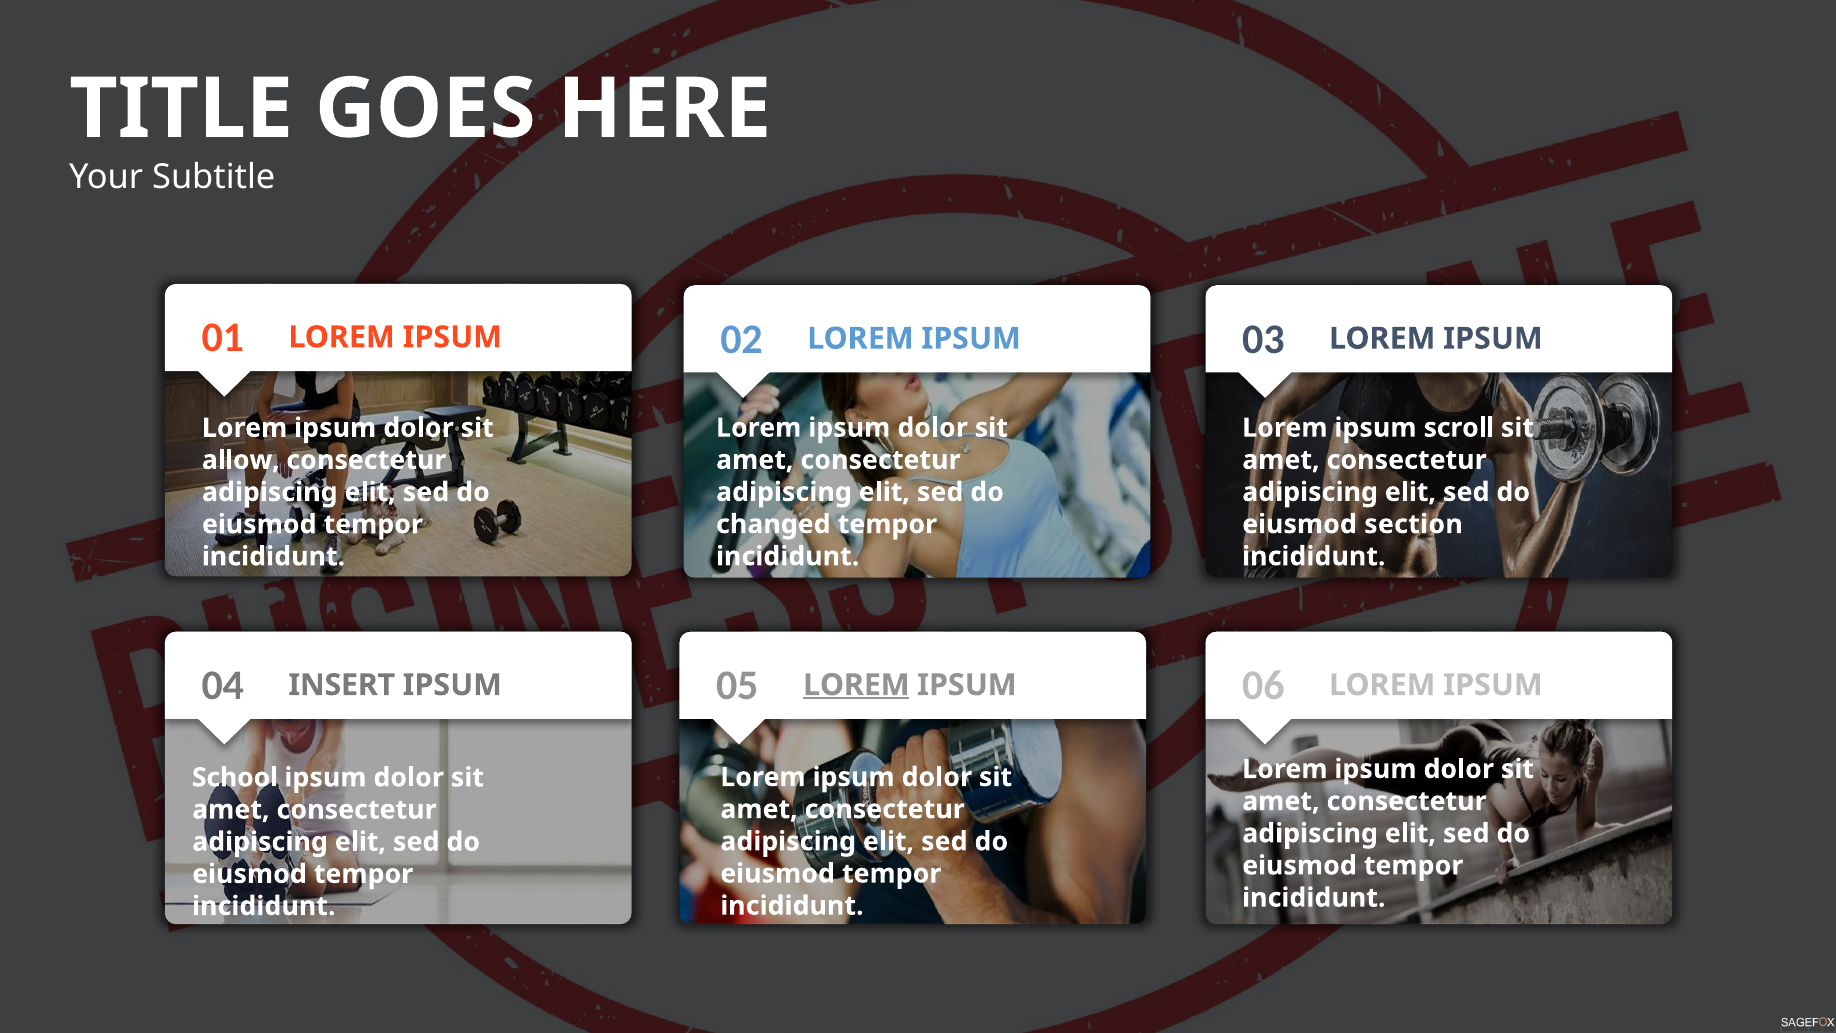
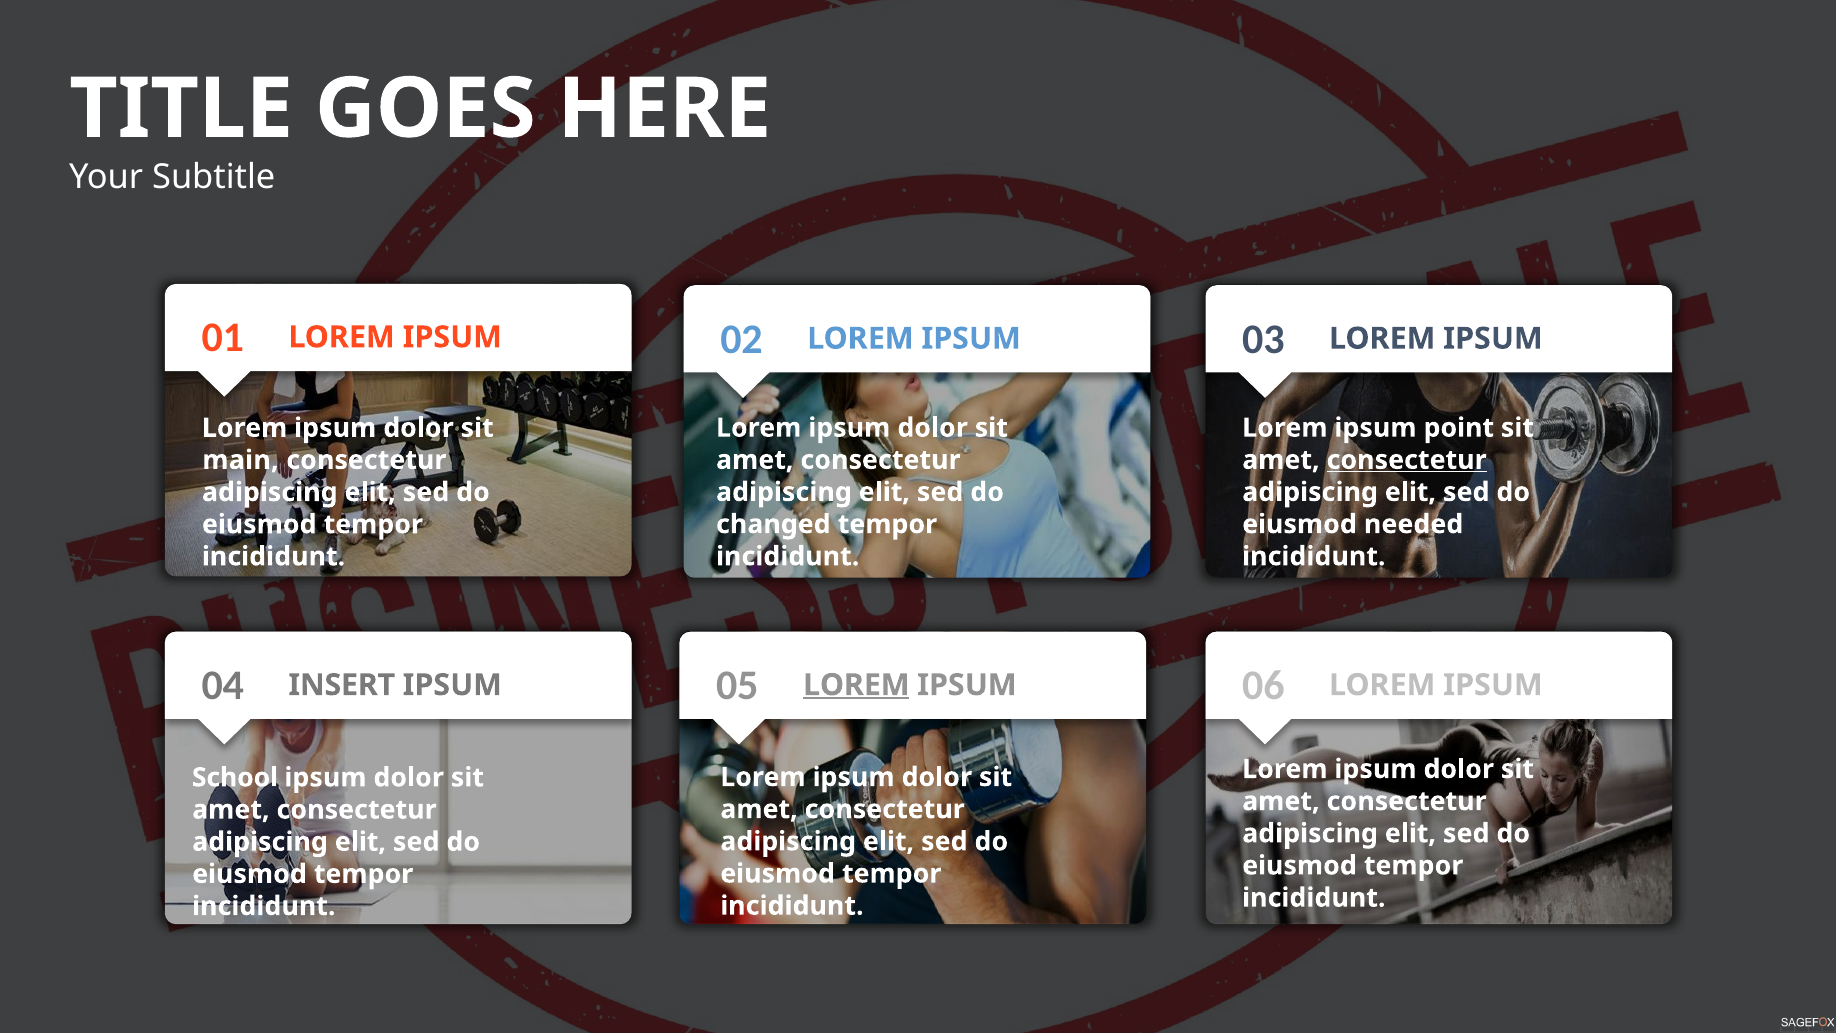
scroll: scroll -> point
consectetur at (1407, 460) underline: none -> present
allow: allow -> main
section: section -> needed
